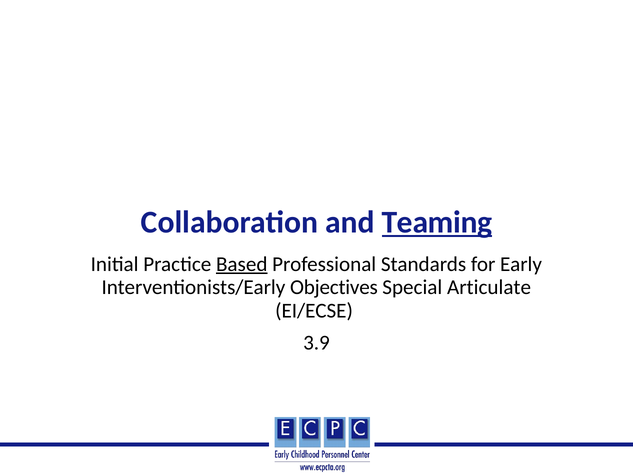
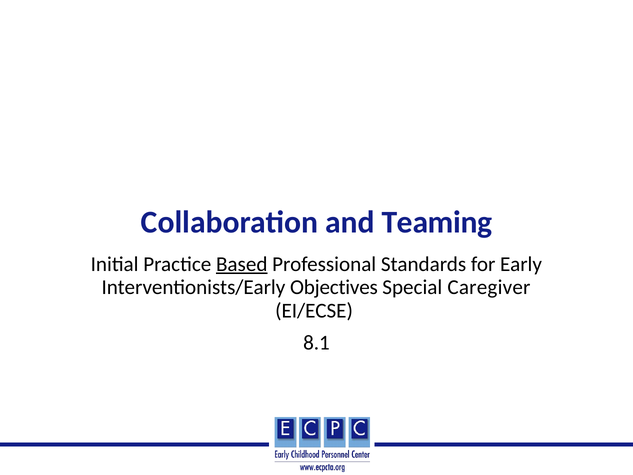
Teaming underline: present -> none
Articulate: Articulate -> Caregiver
3.9: 3.9 -> 8.1
